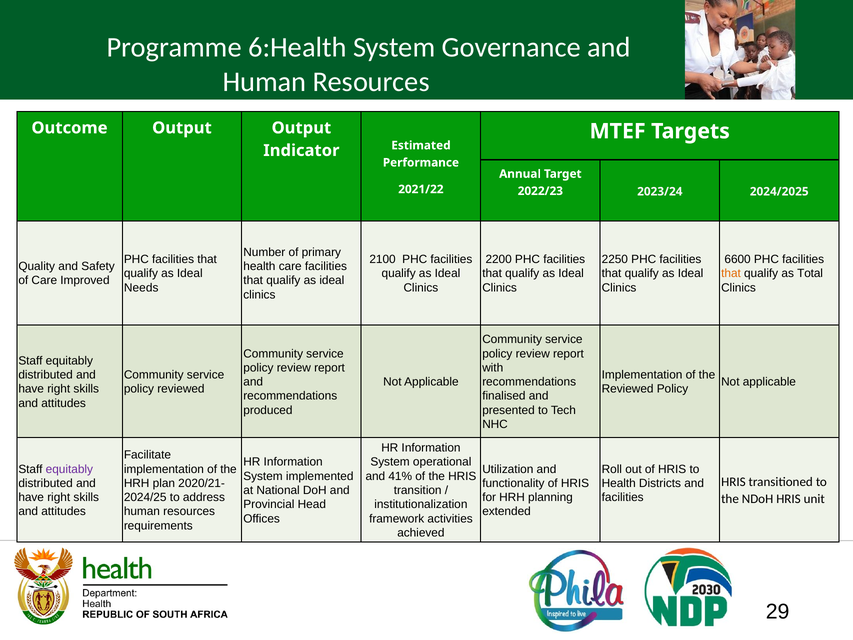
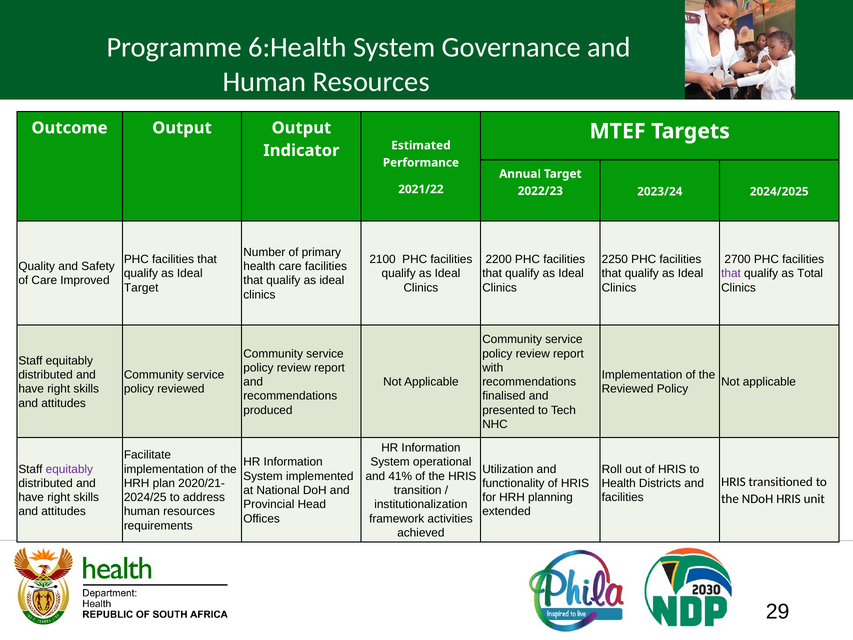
6600: 6600 -> 2700
that at (731, 273) colour: orange -> purple
Needs at (141, 288): Needs -> Target
